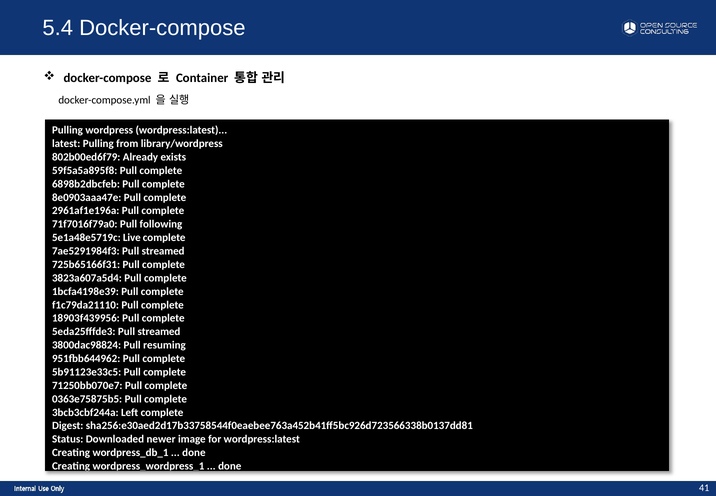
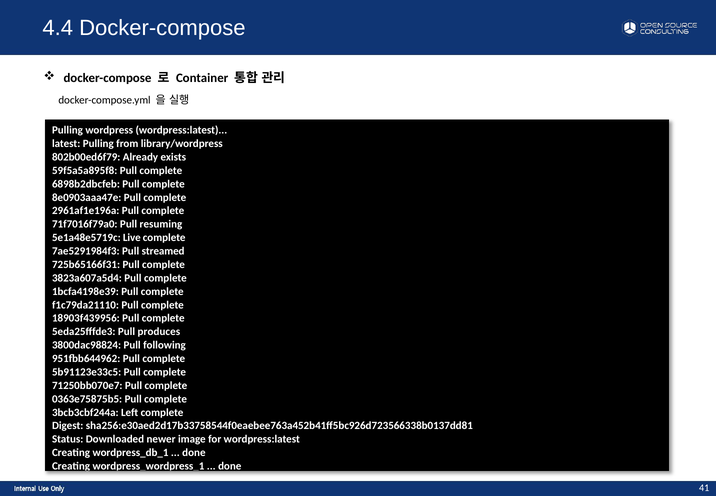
5.4: 5.4 -> 4.4
following: following -> resuming
5eda25fffde3 Pull streamed: streamed -> produces
resuming: resuming -> following
